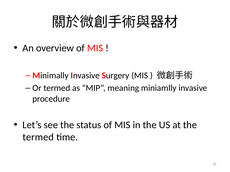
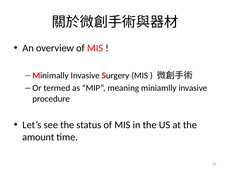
termed at (38, 137): termed -> amount
